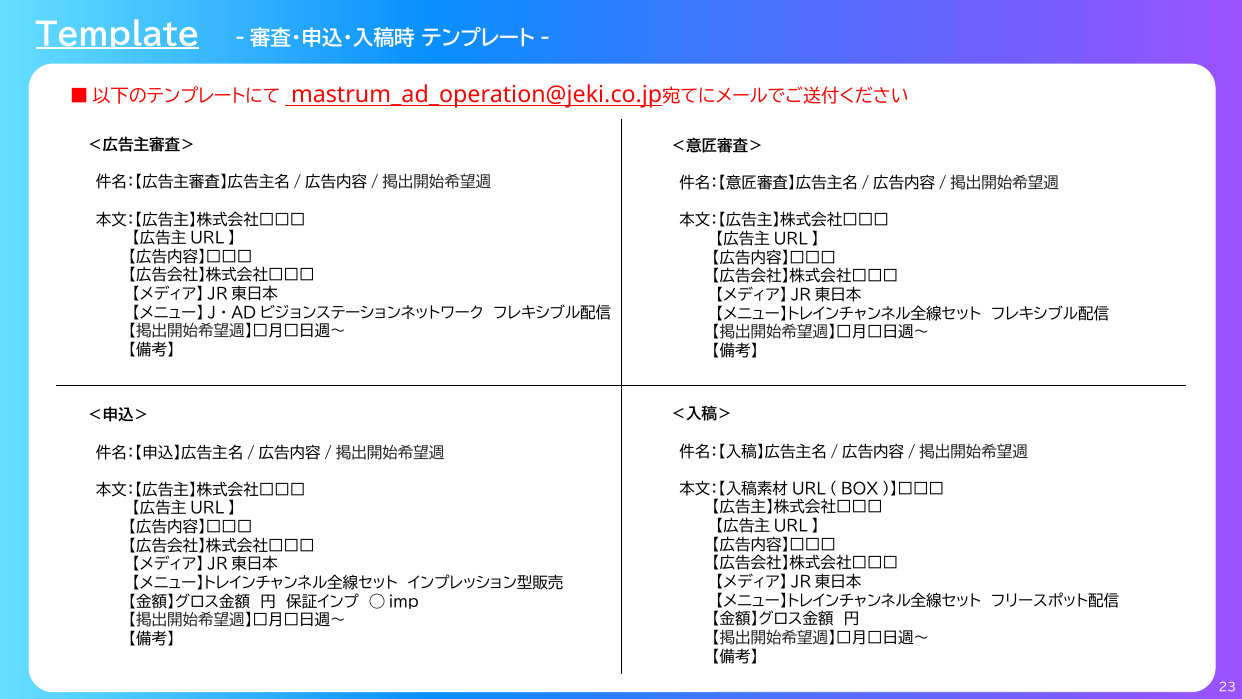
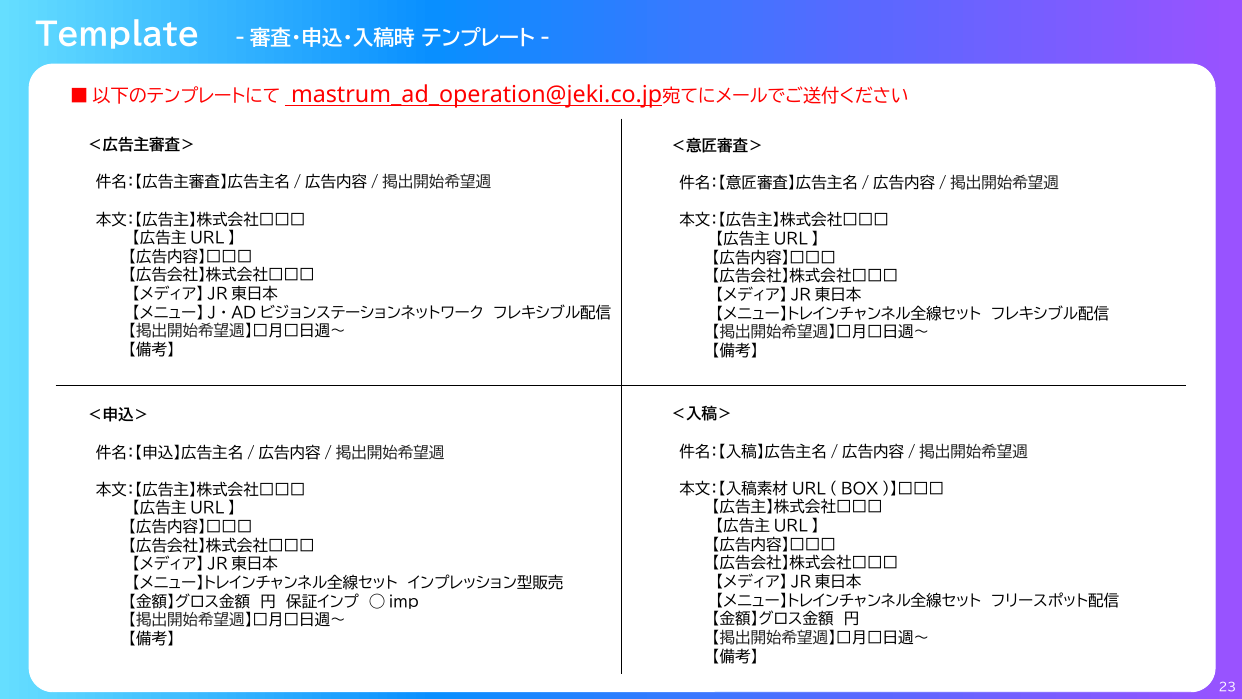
Template underline: present -> none
